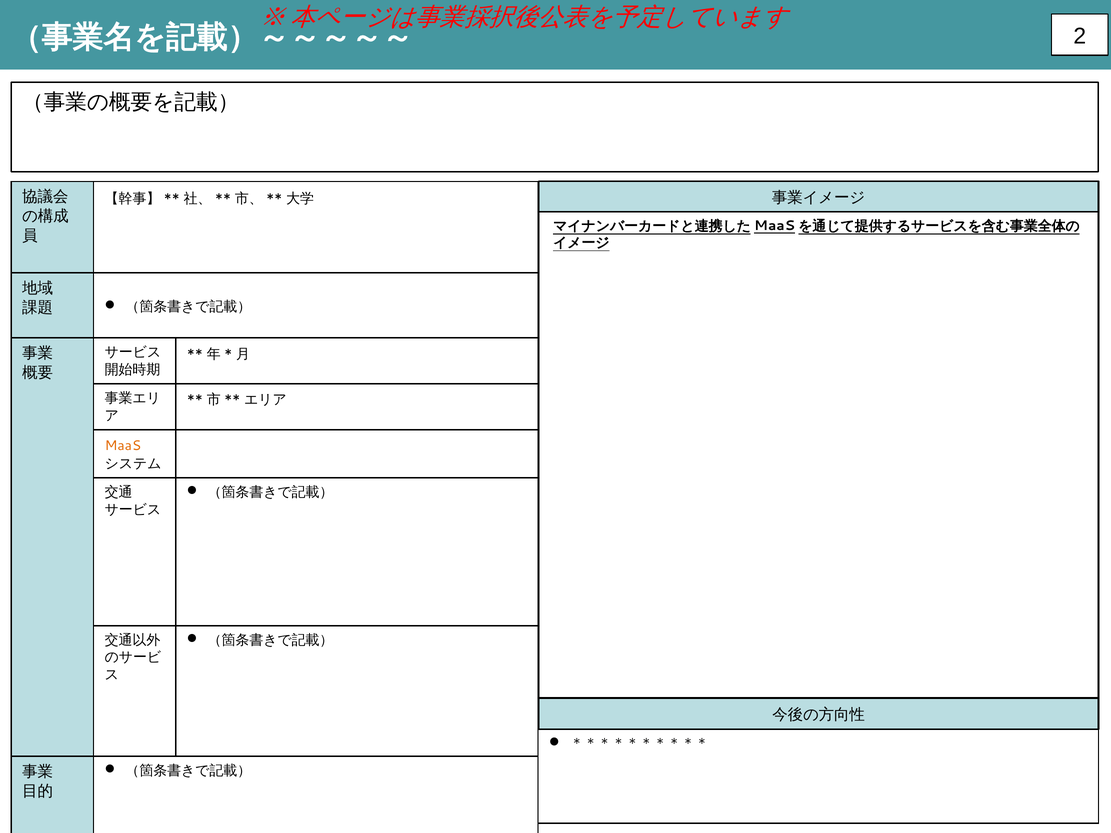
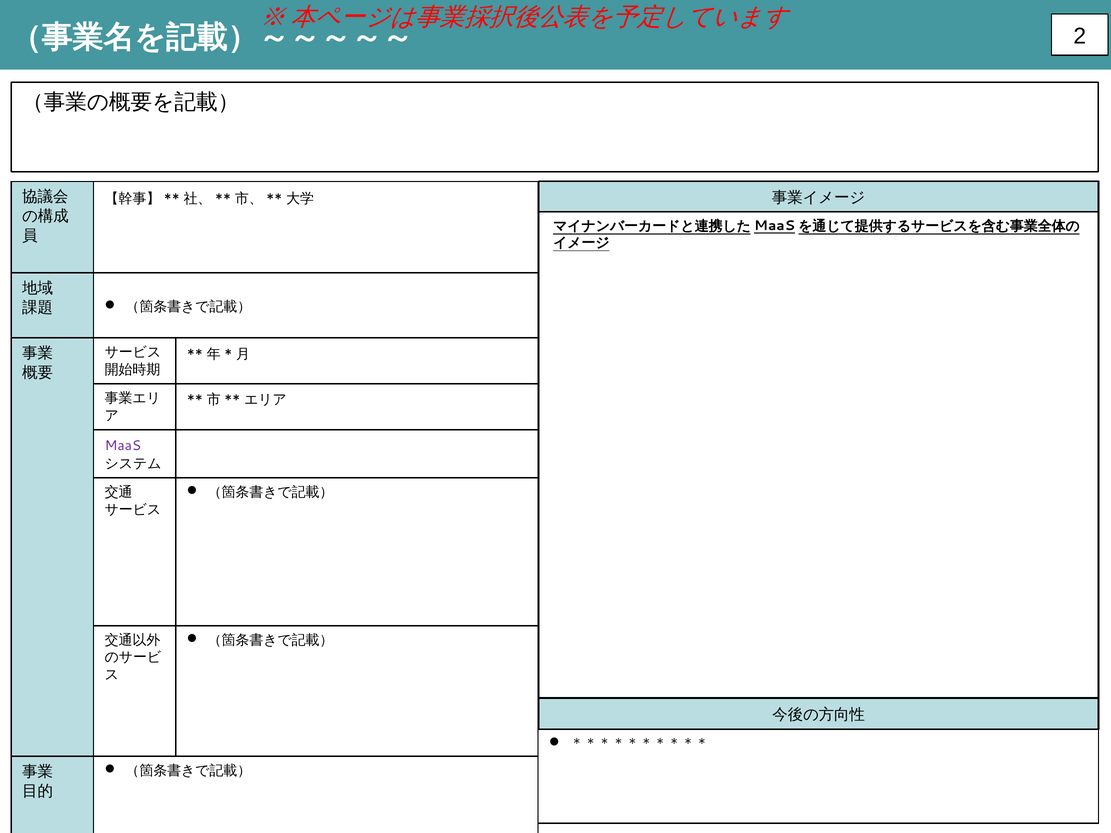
MaaS colour: orange -> purple
